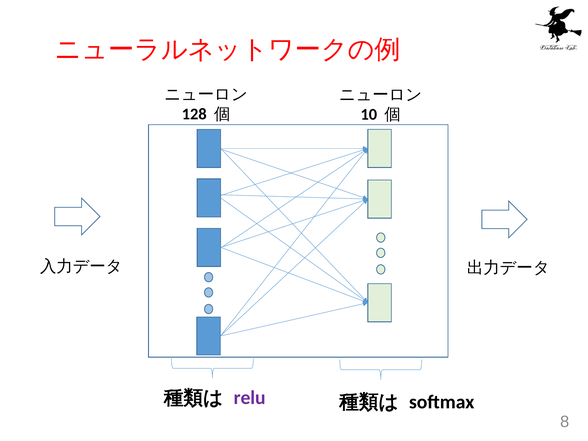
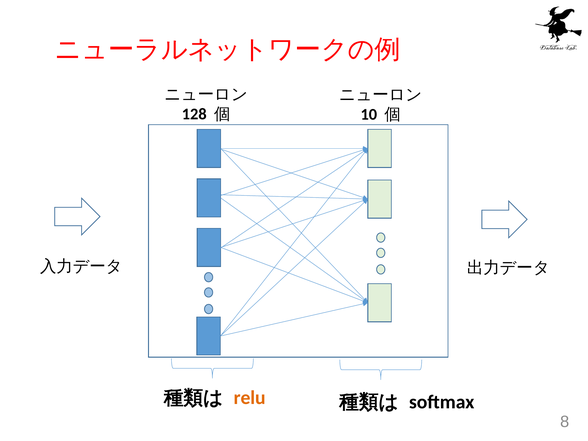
relu colour: purple -> orange
